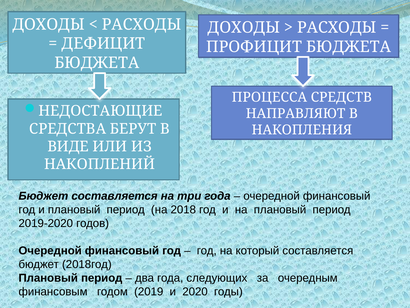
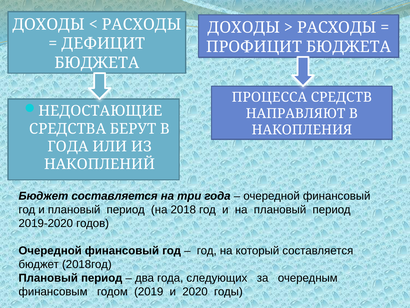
ВИДЕ at (68, 146): ВИДЕ -> ГОДА
